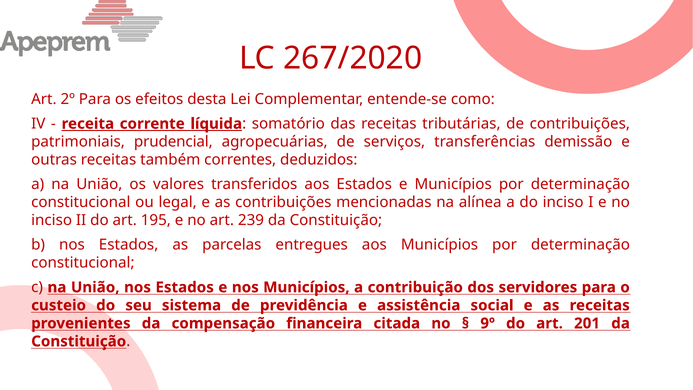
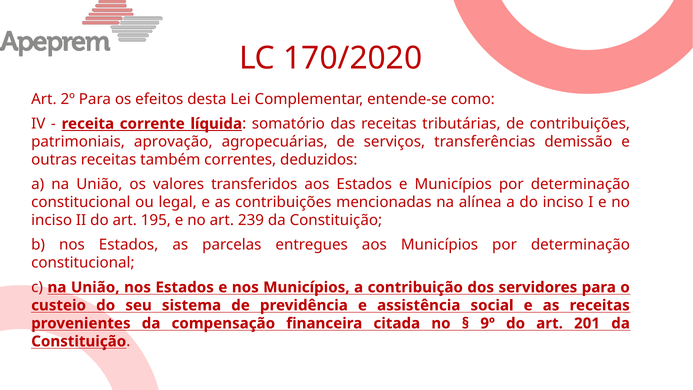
267/2020: 267/2020 -> 170/2020
prudencial: prudencial -> aprovação
